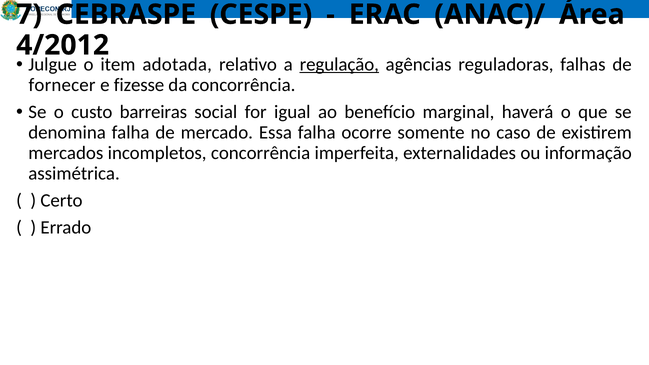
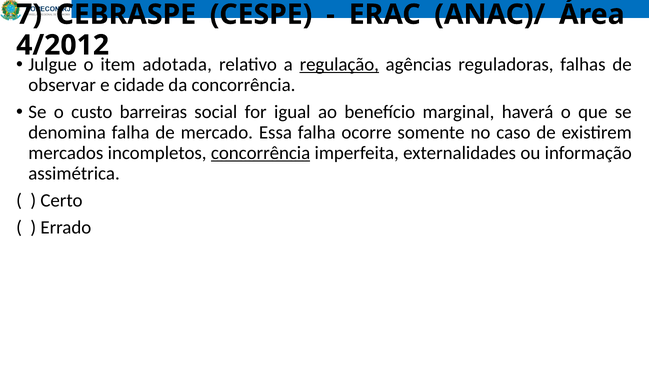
fornecer: fornecer -> observar
fizesse: fizesse -> cidade
concorrência at (261, 153) underline: none -> present
